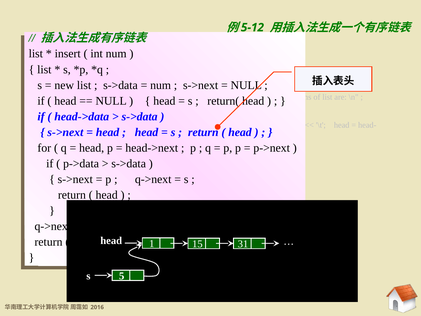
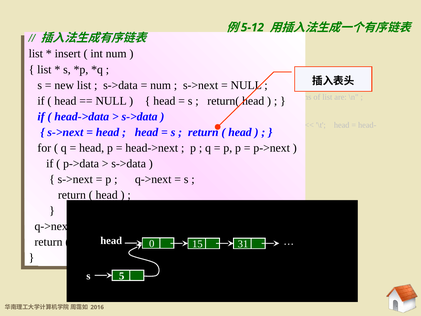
1 at (152, 244): 1 -> 0
